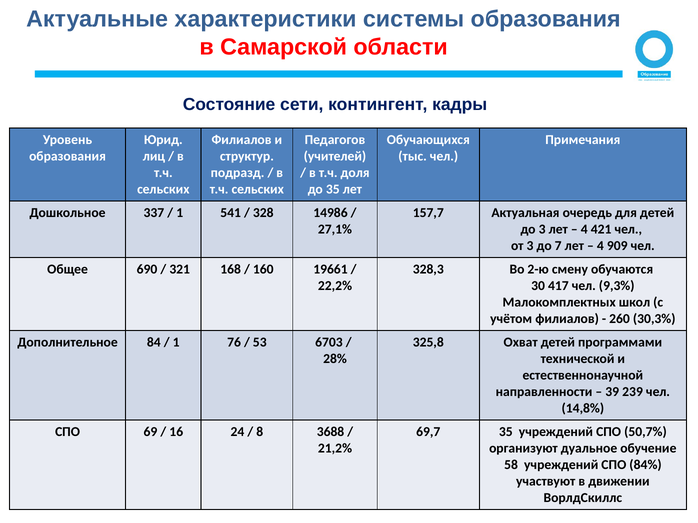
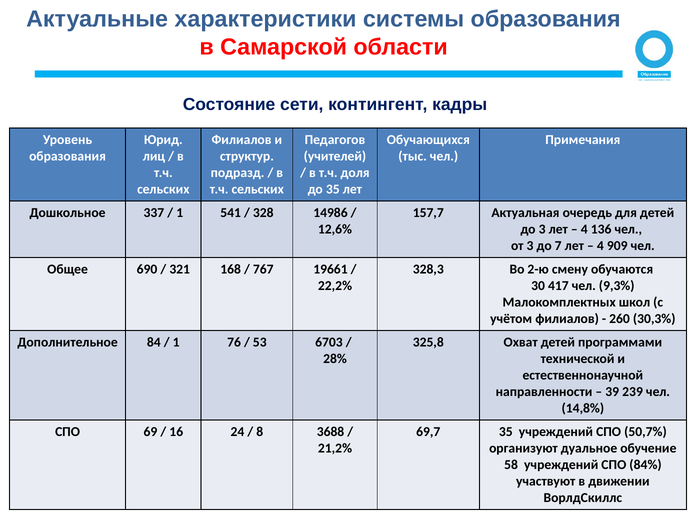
27,1%: 27,1% -> 12,6%
421: 421 -> 136
160: 160 -> 767
